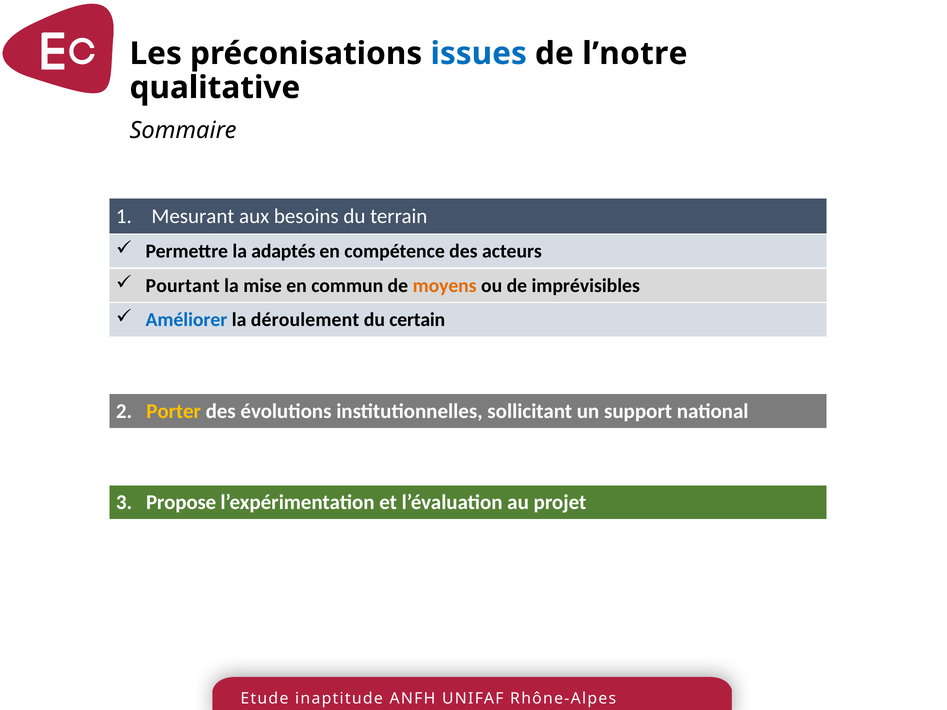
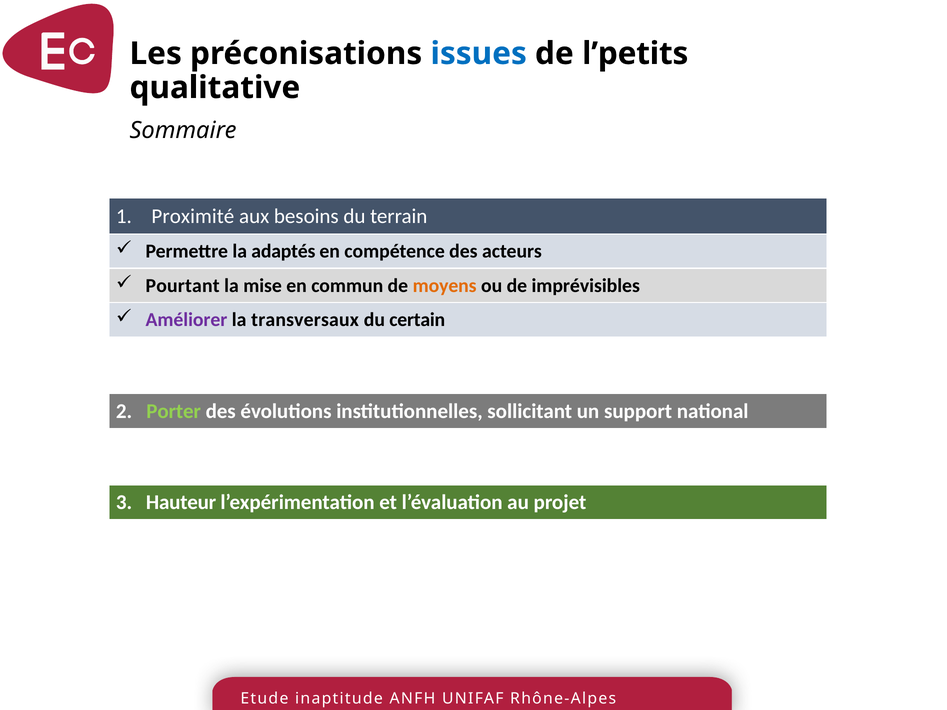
l’notre: l’notre -> l’petits
Mesurant: Mesurant -> Proximité
Améliorer colour: blue -> purple
déroulement: déroulement -> transversaux
Porter colour: yellow -> light green
Propose: Propose -> Hauteur
